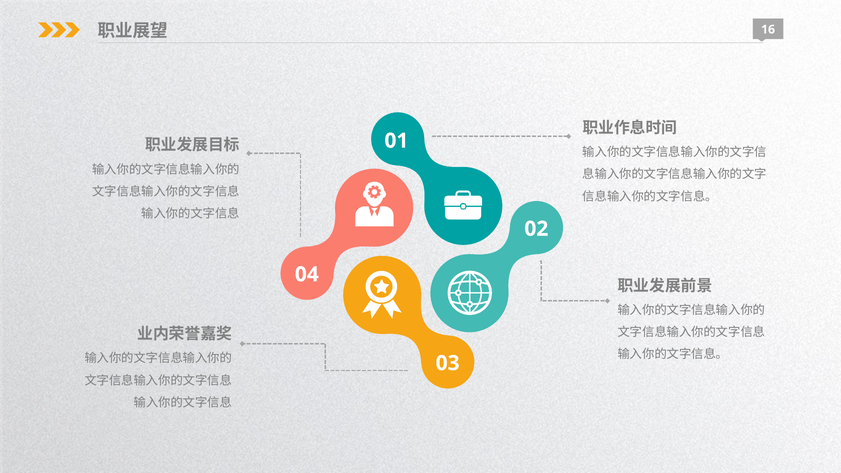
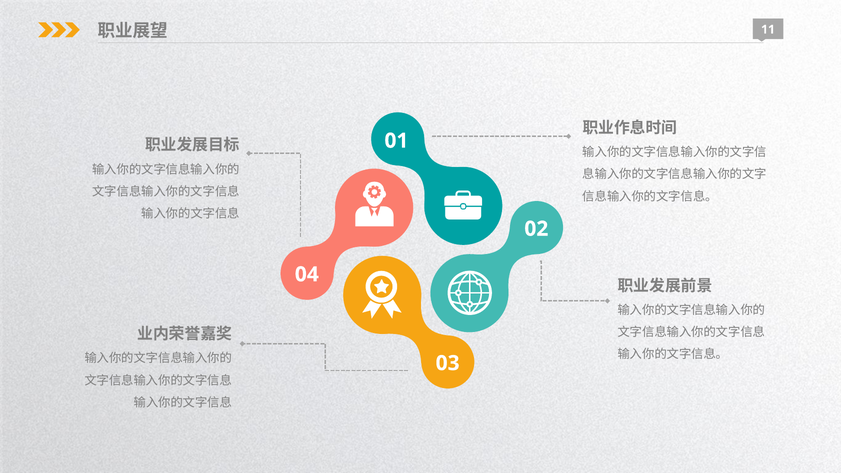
16: 16 -> 11
